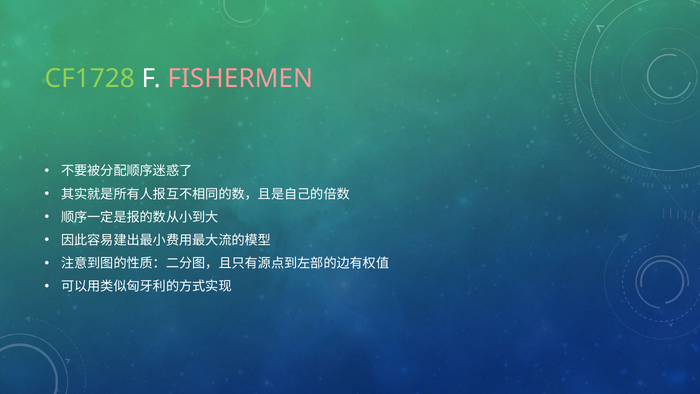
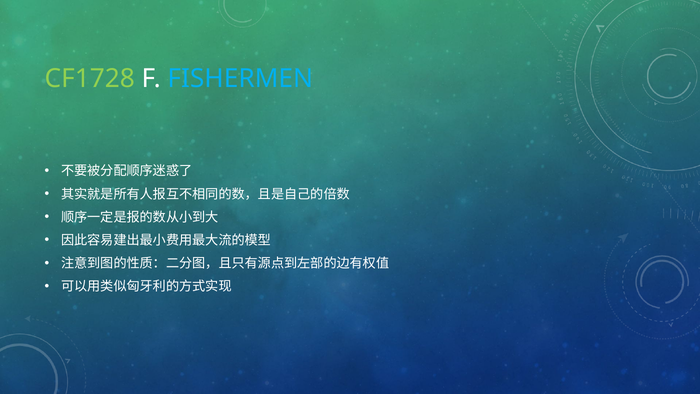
FISHERMEN colour: pink -> light blue
